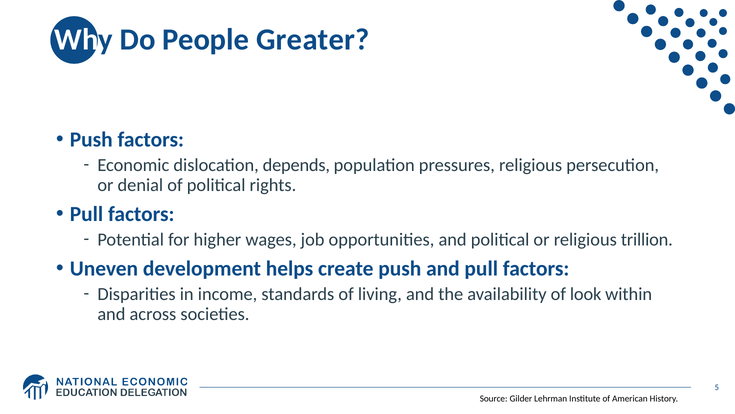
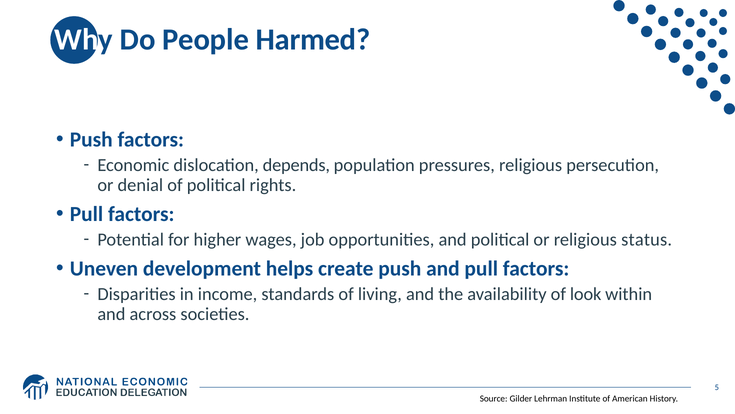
Greater: Greater -> Harmed
trillion: trillion -> status
